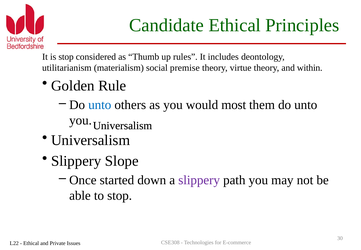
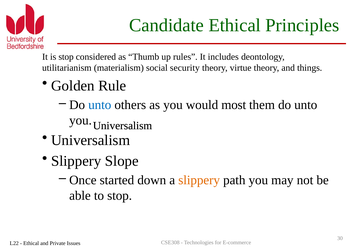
premise: premise -> security
within: within -> things
slippery at (199, 180) colour: purple -> orange
